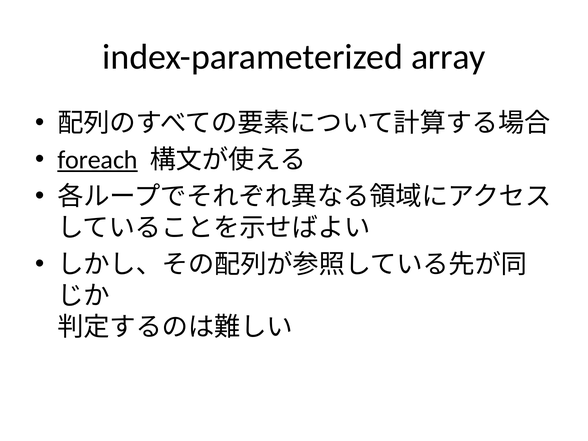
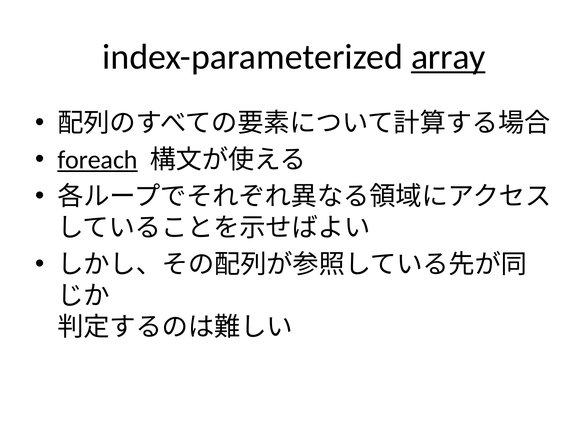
array underline: none -> present
